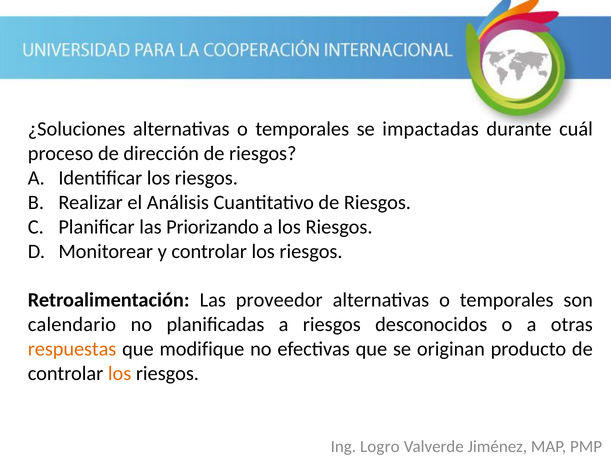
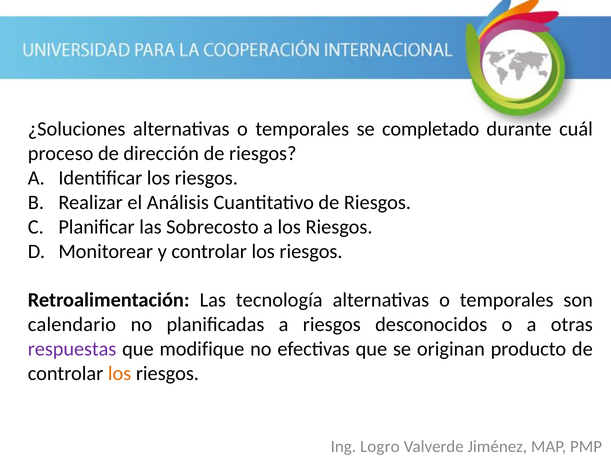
impactadas: impactadas -> completado
Priorizando: Priorizando -> Sobrecosto
proveedor: proveedor -> tecnología
respuestas colour: orange -> purple
